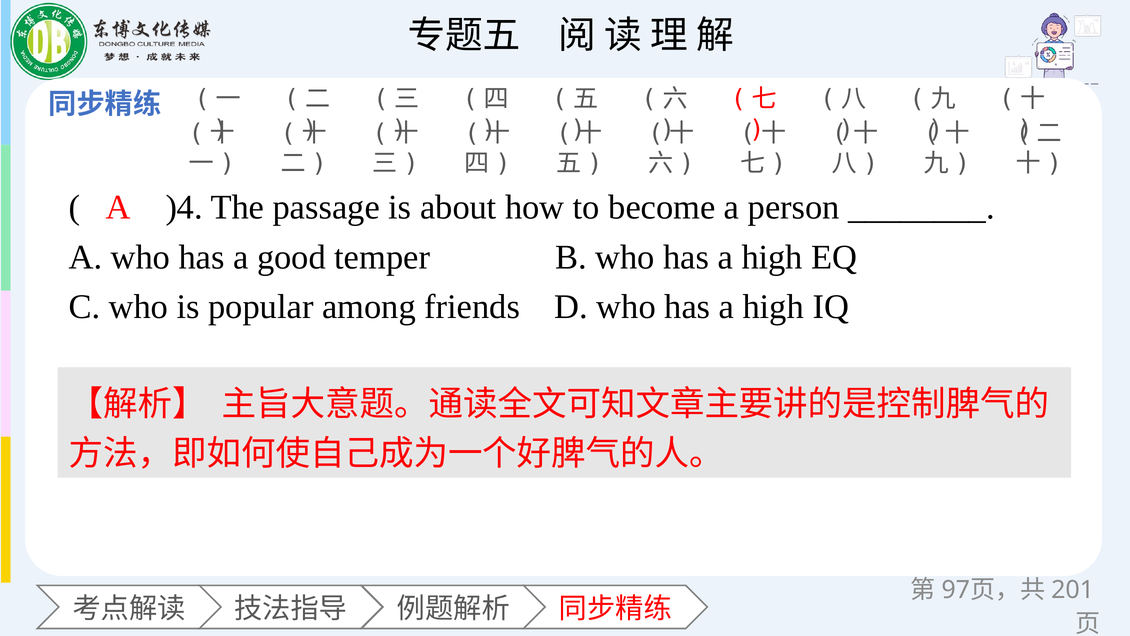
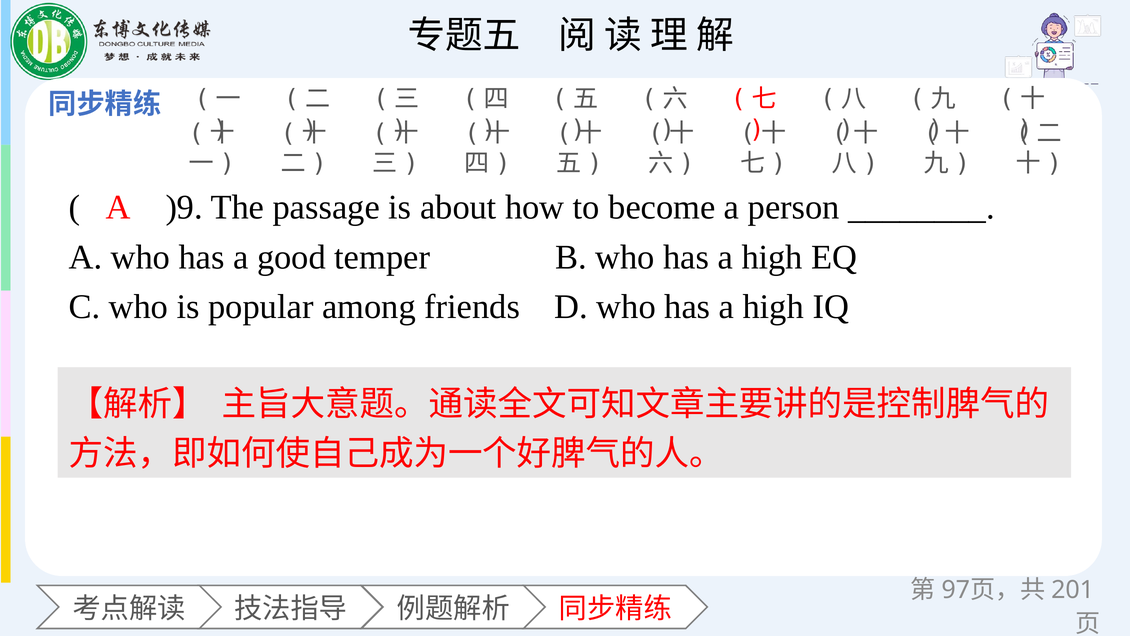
)4: )4 -> )9
